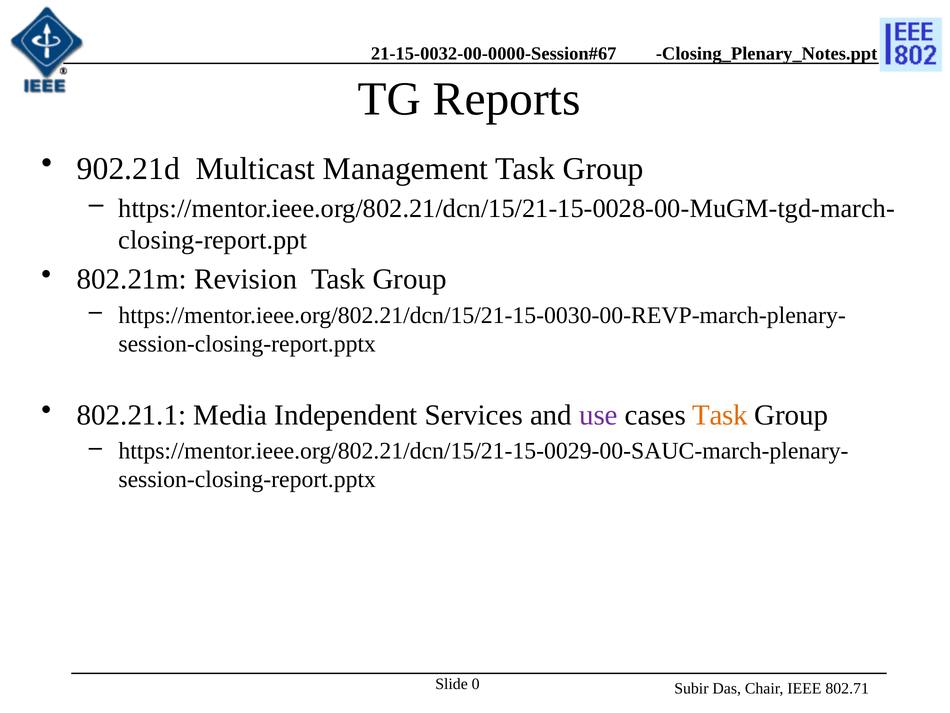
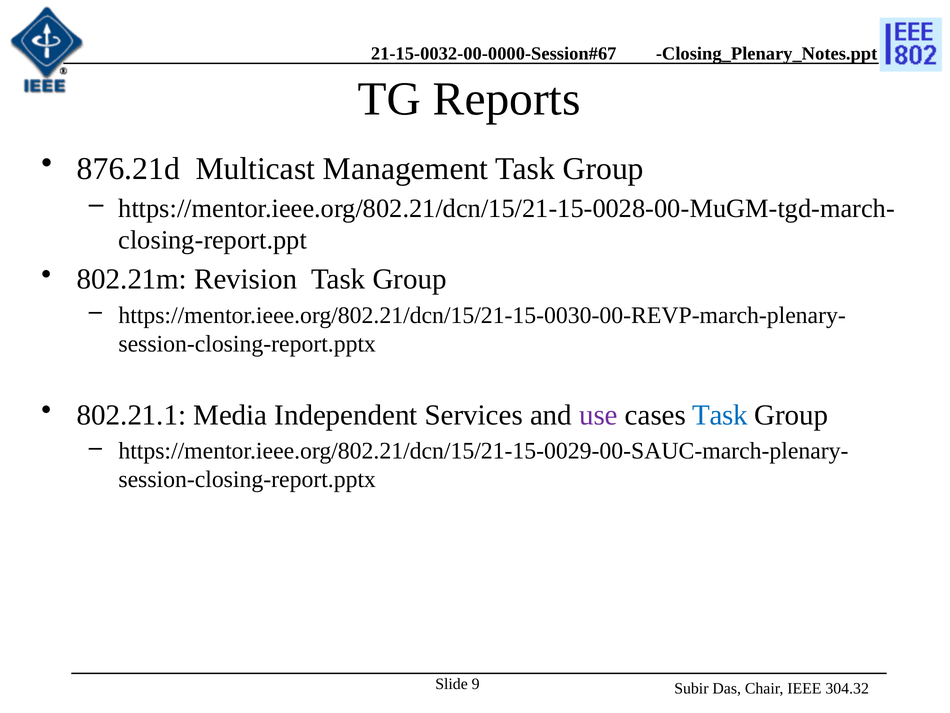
902.21d: 902.21d -> 876.21d
Task at (720, 415) colour: orange -> blue
0: 0 -> 9
802.71: 802.71 -> 304.32
